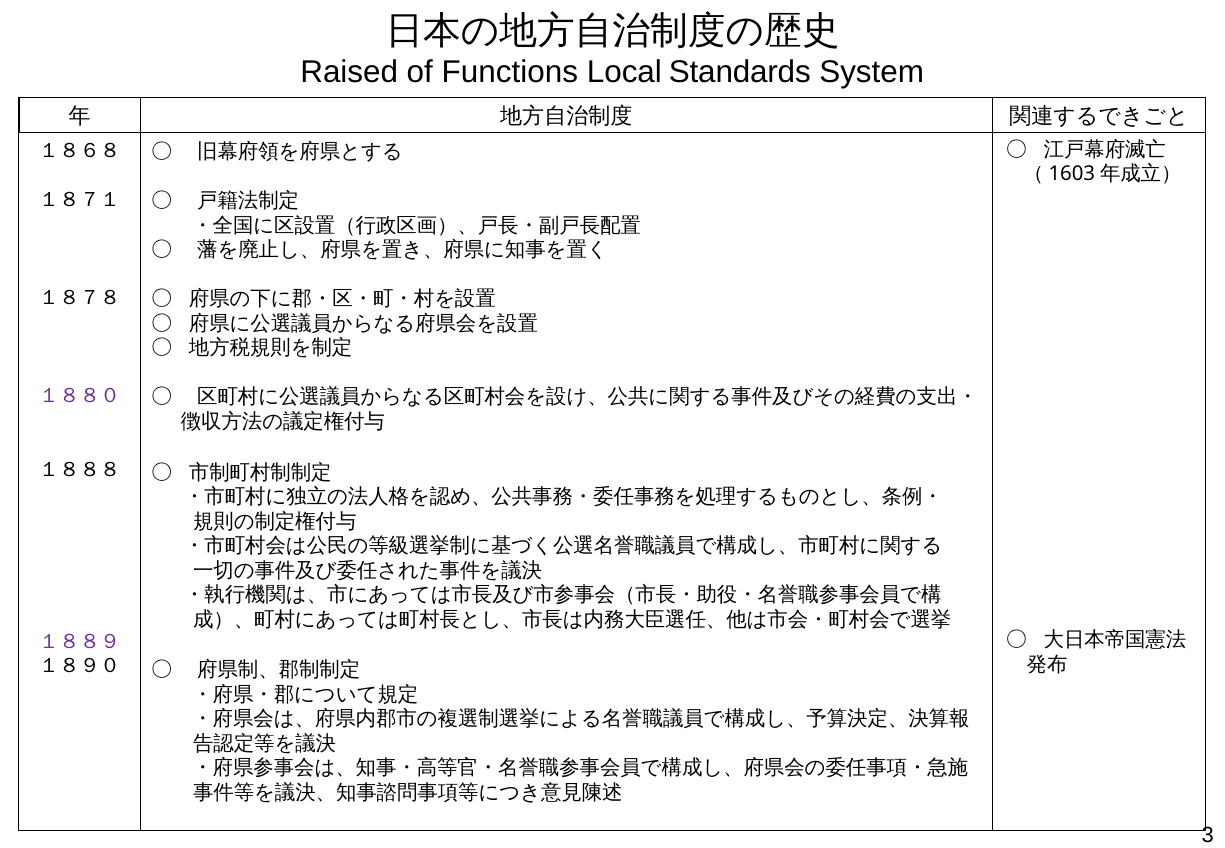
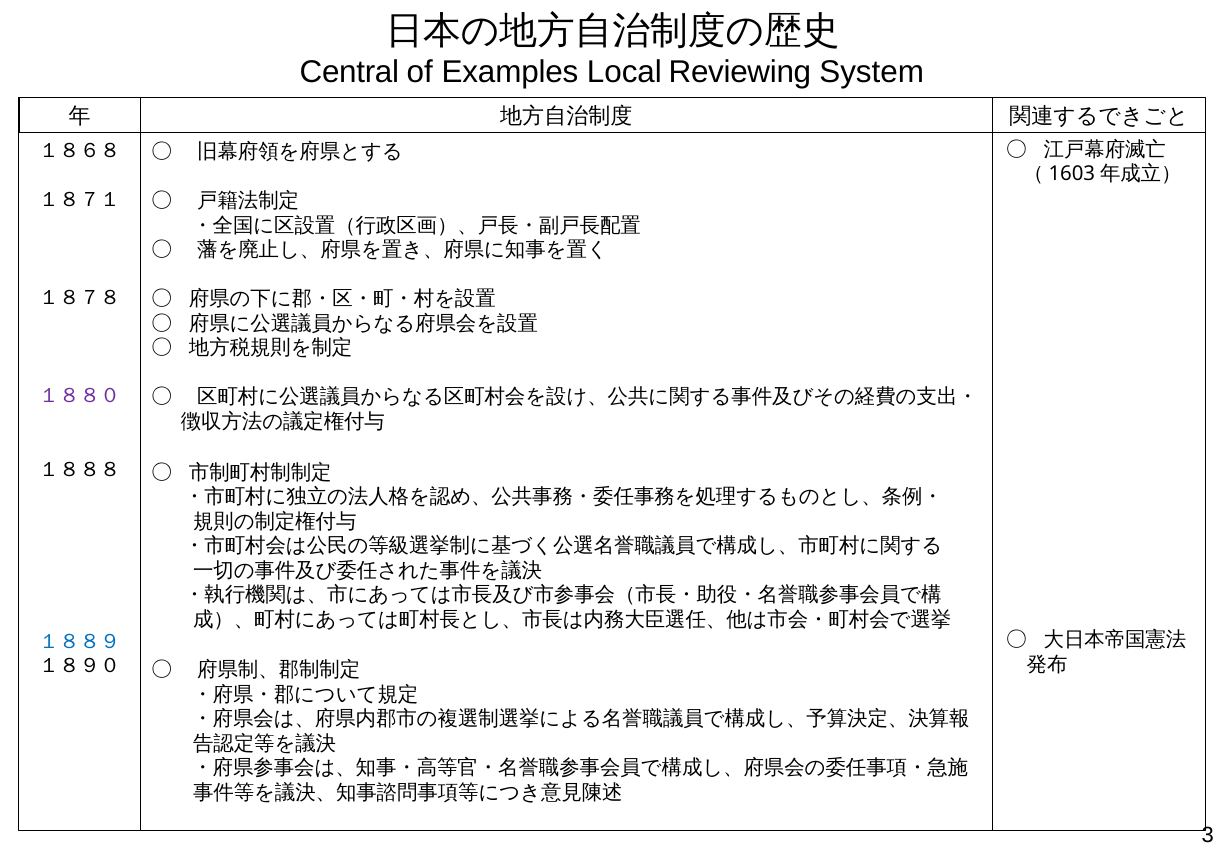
Raised: Raised -> Central
Functions: Functions -> Examples
Standards: Standards -> Reviewing
１８８９ colour: purple -> blue
